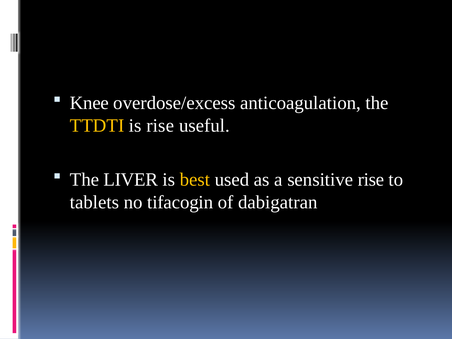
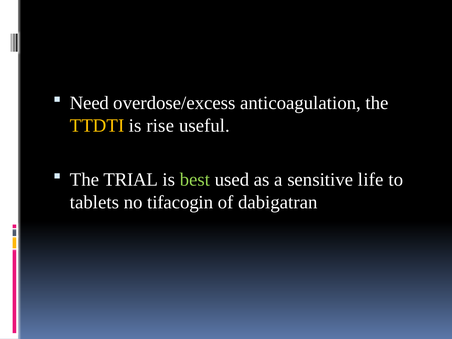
Knee: Knee -> Need
LIVER: LIVER -> TRIAL
best colour: yellow -> light green
sensitive rise: rise -> life
